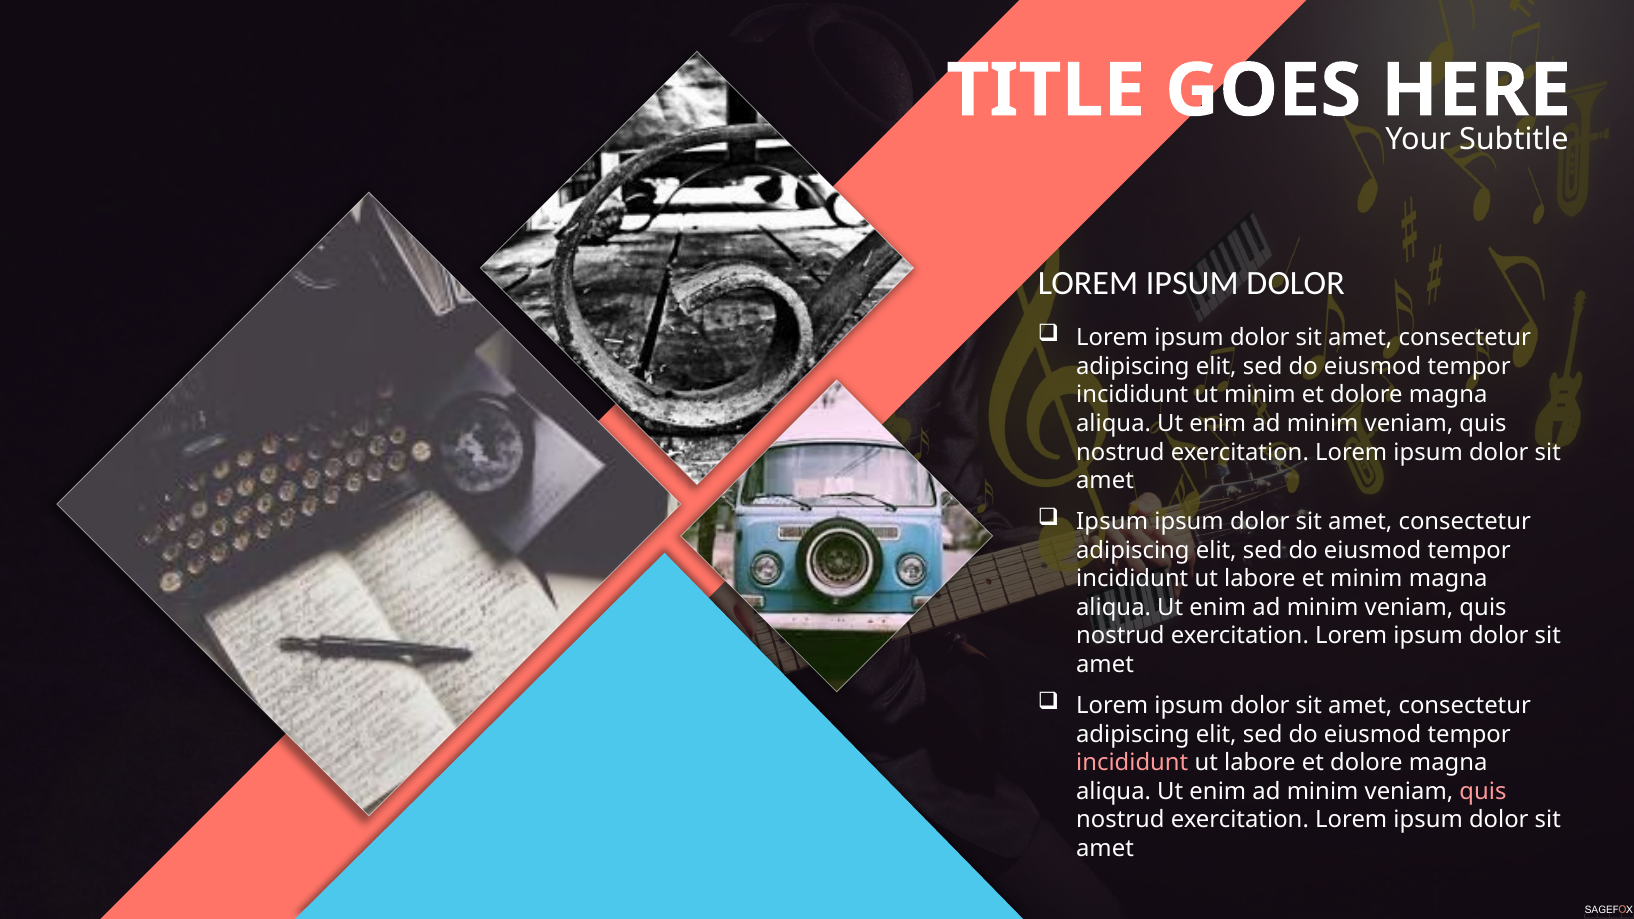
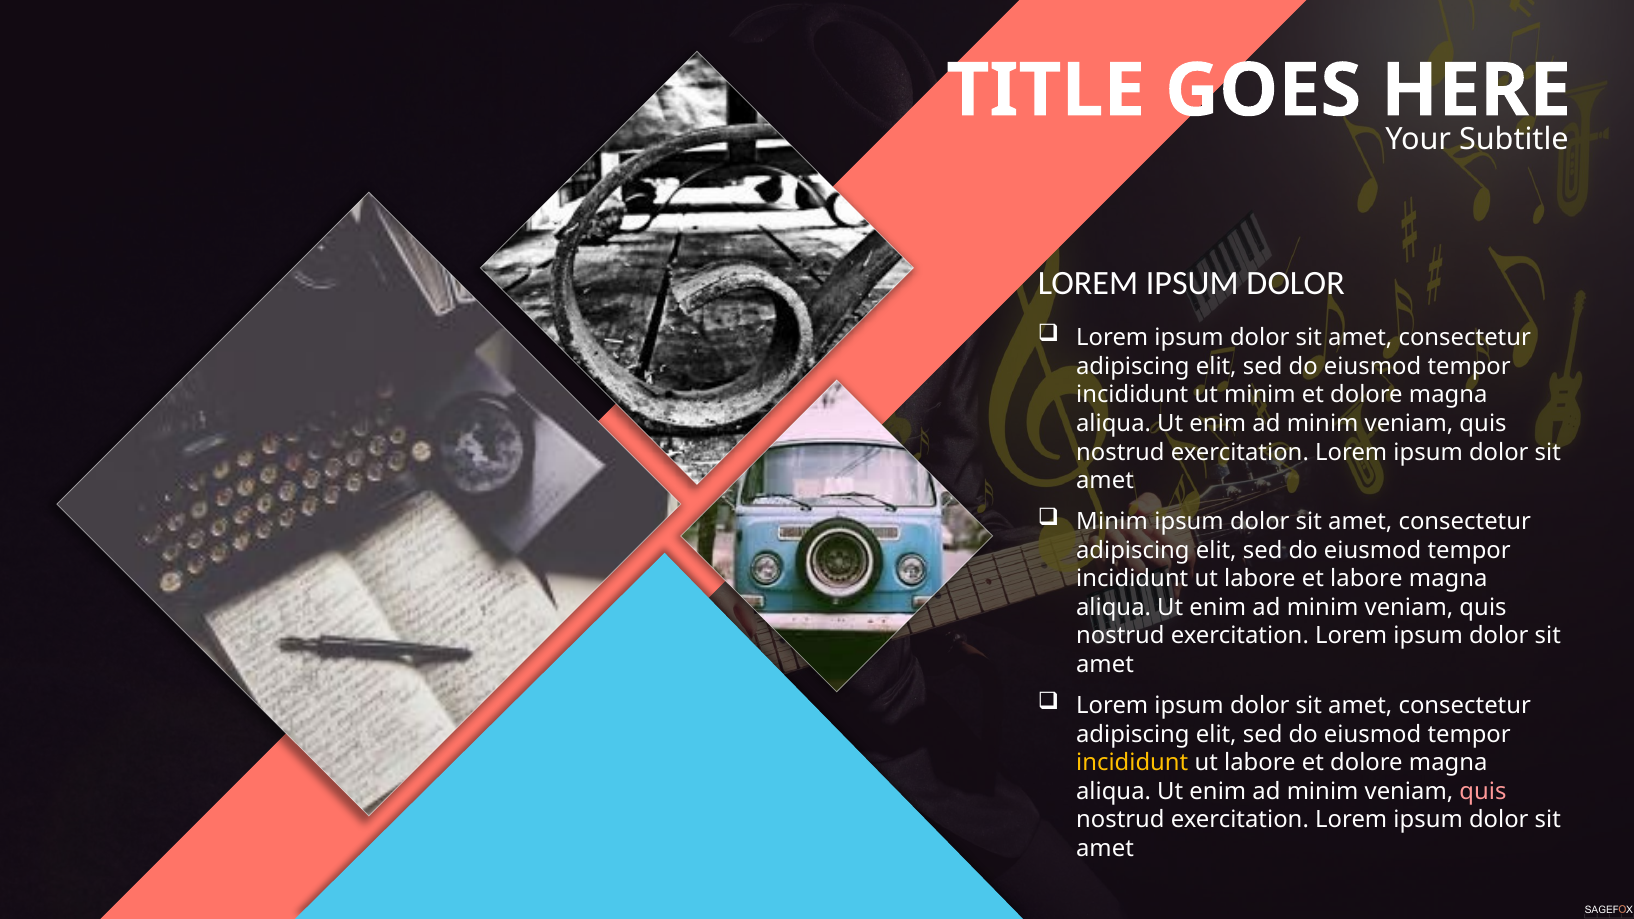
Ipsum at (1112, 522): Ipsum -> Minim
et minim: minim -> labore
incididunt at (1132, 763) colour: pink -> yellow
